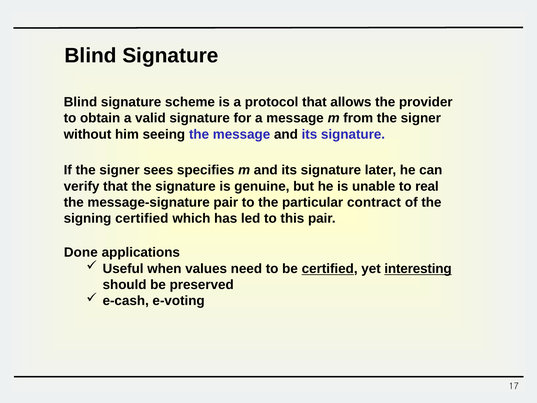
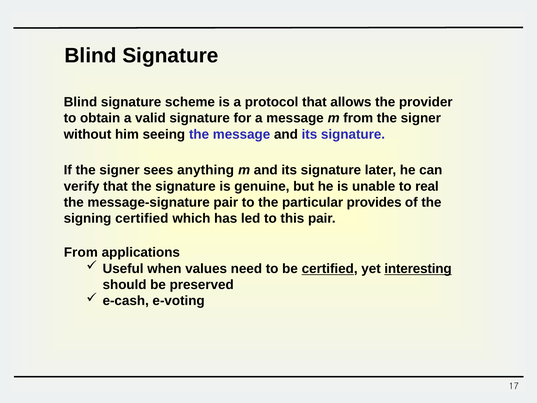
specifies: specifies -> anything
contract: contract -> provides
Done at (81, 252): Done -> From
